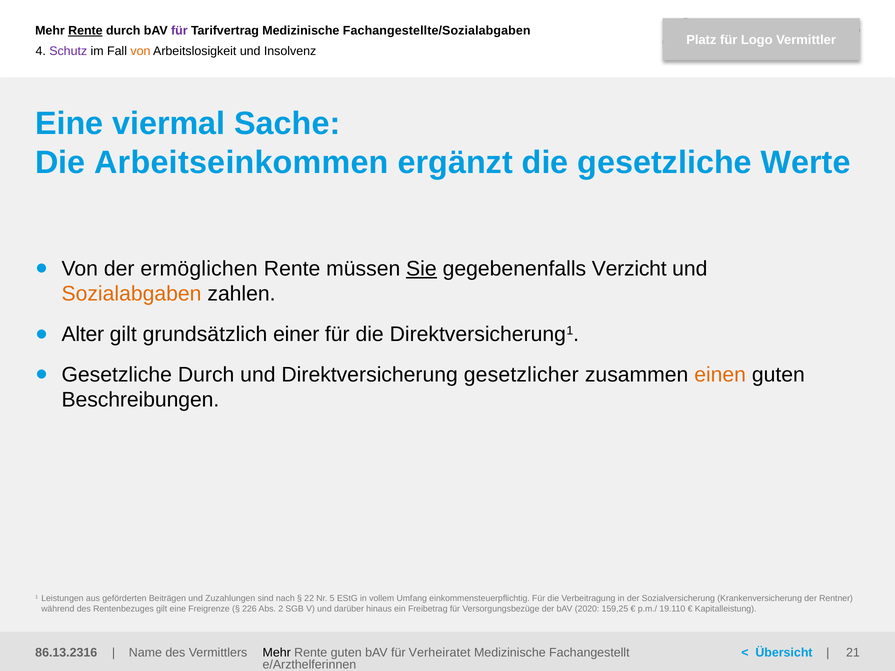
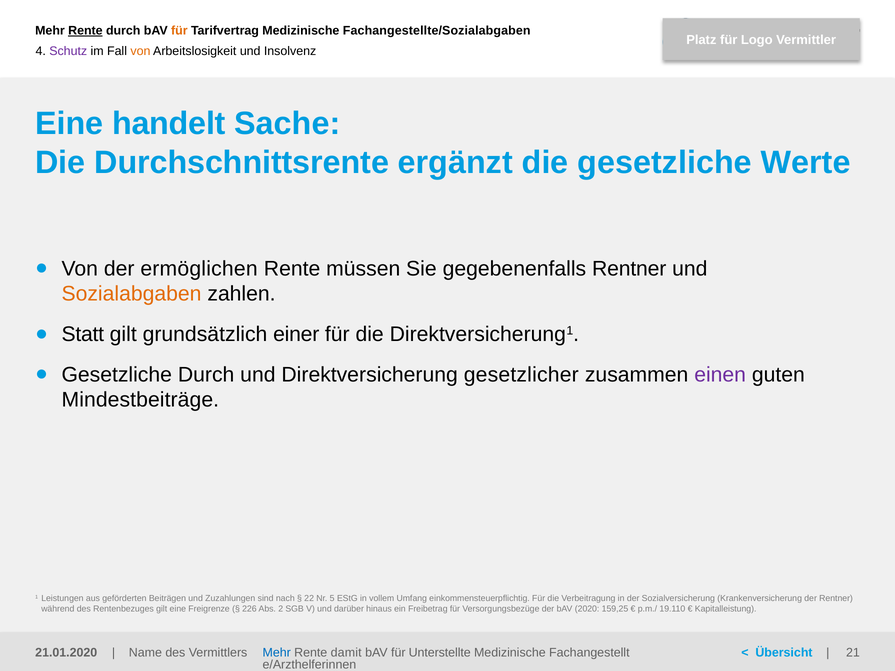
für at (179, 31) colour: purple -> orange
viermal: viermal -> handelt
Arbeitseinkommen: Arbeitseinkommen -> Durchschnittsrente
Sie underline: present -> none
gegebenenfalls Verzicht: Verzicht -> Rentner
Alter: Alter -> Statt
einen colour: orange -> purple
Beschreibungen: Beschreibungen -> Mindestbeiträge
86.13.2316: 86.13.2316 -> 21.01.2020
Mehr at (277, 653) colour: black -> blue
Rente guten: guten -> damit
Verheiratet: Verheiratet -> Unterstellte
